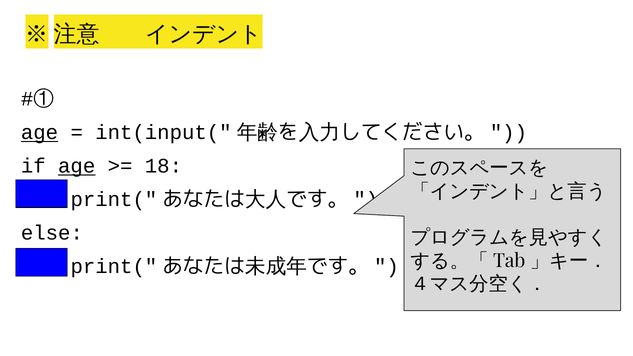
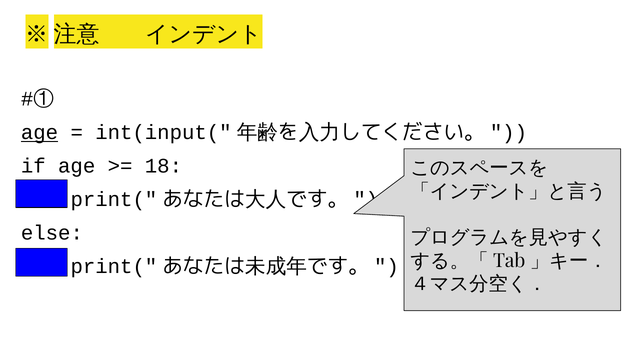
age at (77, 166) underline: present -> none
